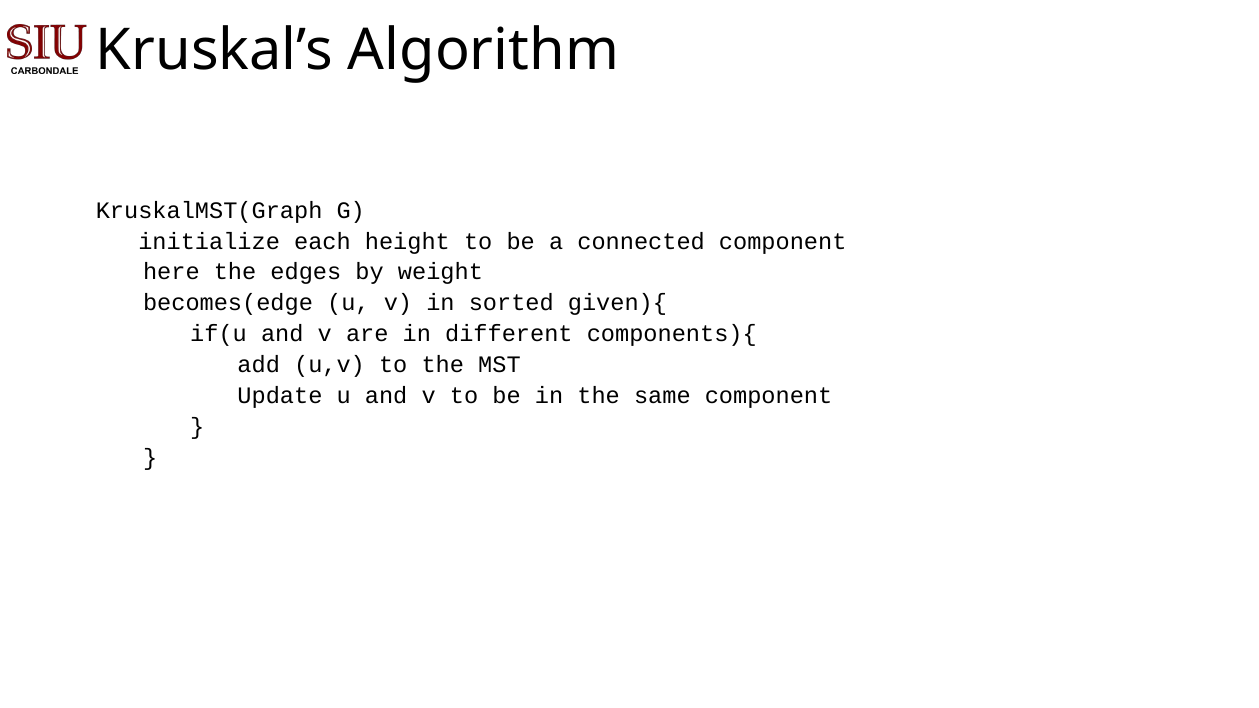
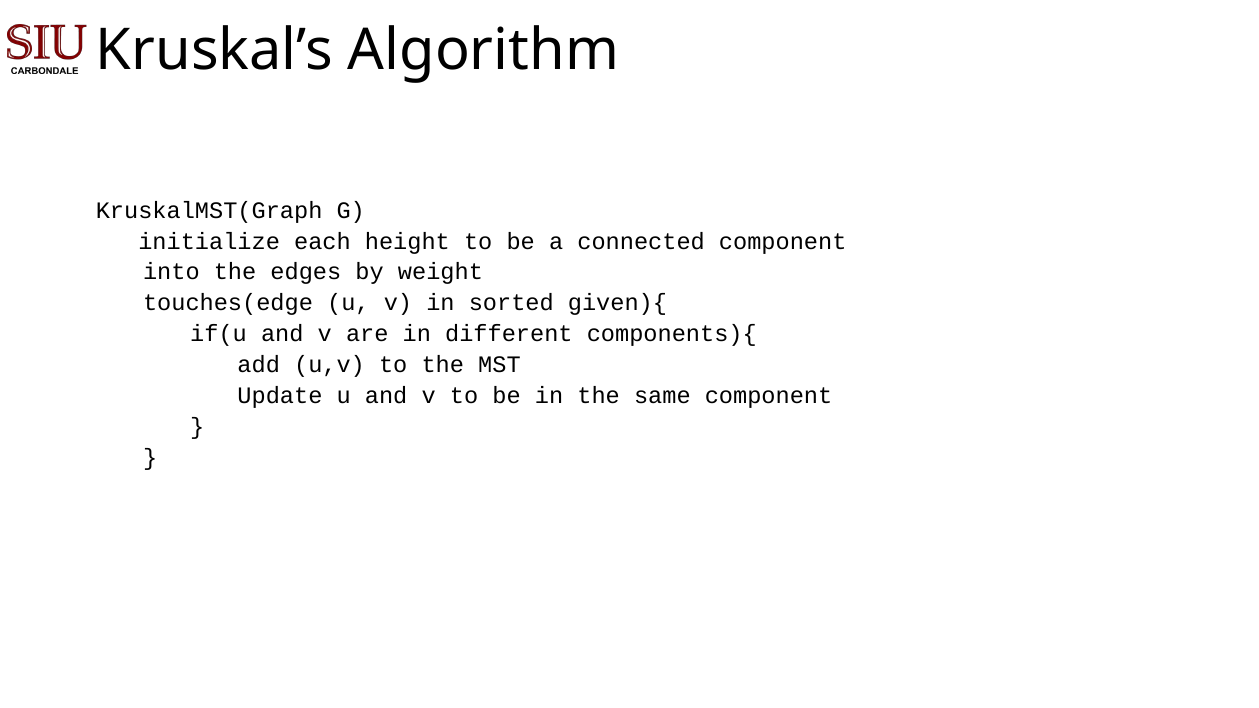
here: here -> into
becomes(edge: becomes(edge -> touches(edge
